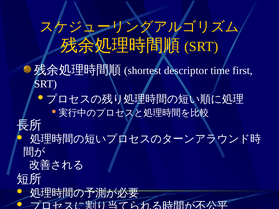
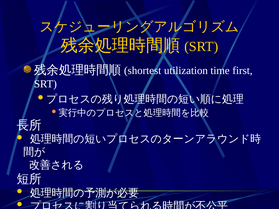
descriptor: descriptor -> utilization
